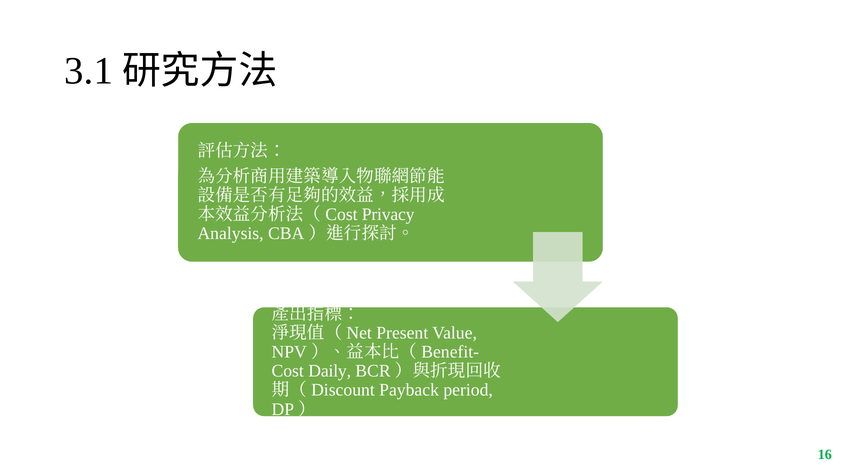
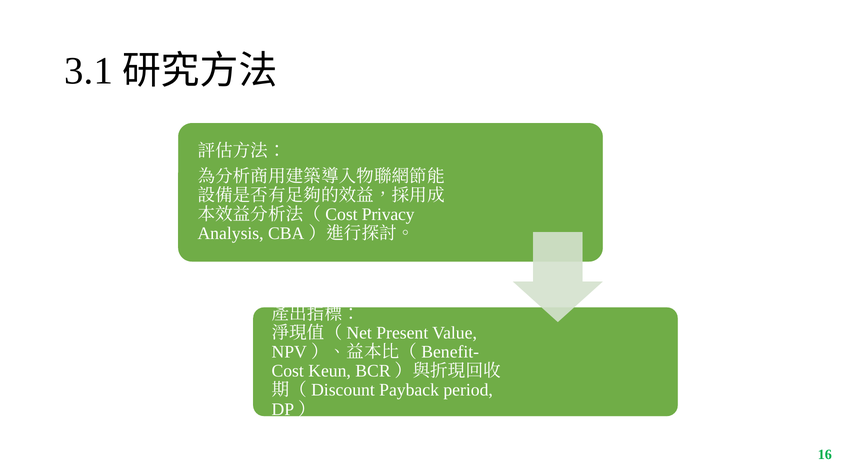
Daily: Daily -> Keun
